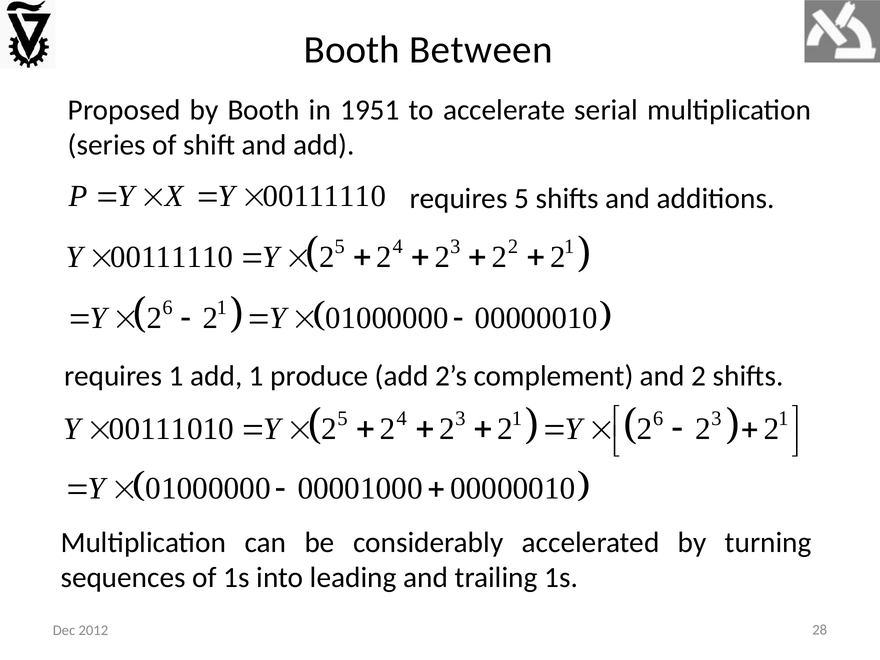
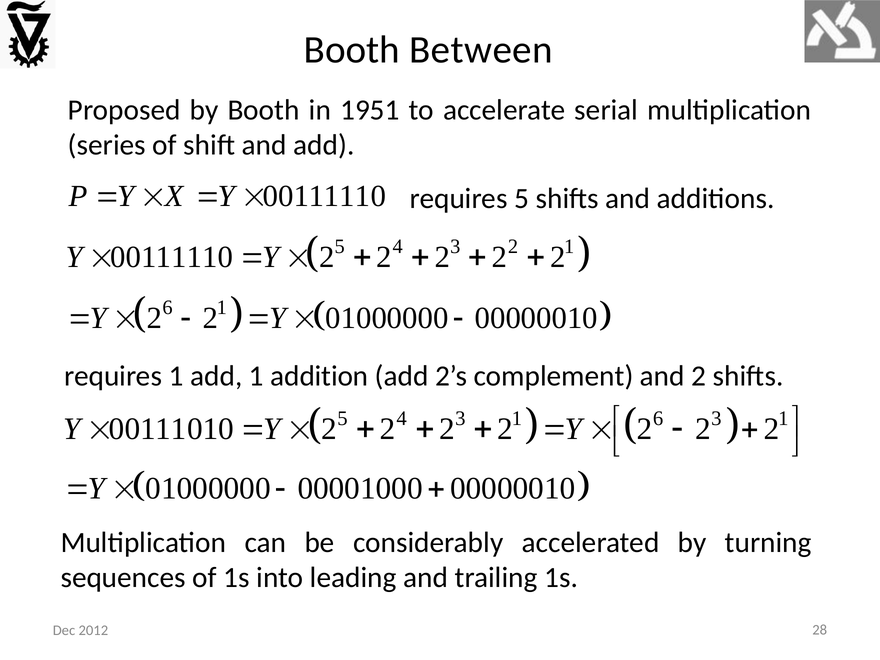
produce: produce -> addition
